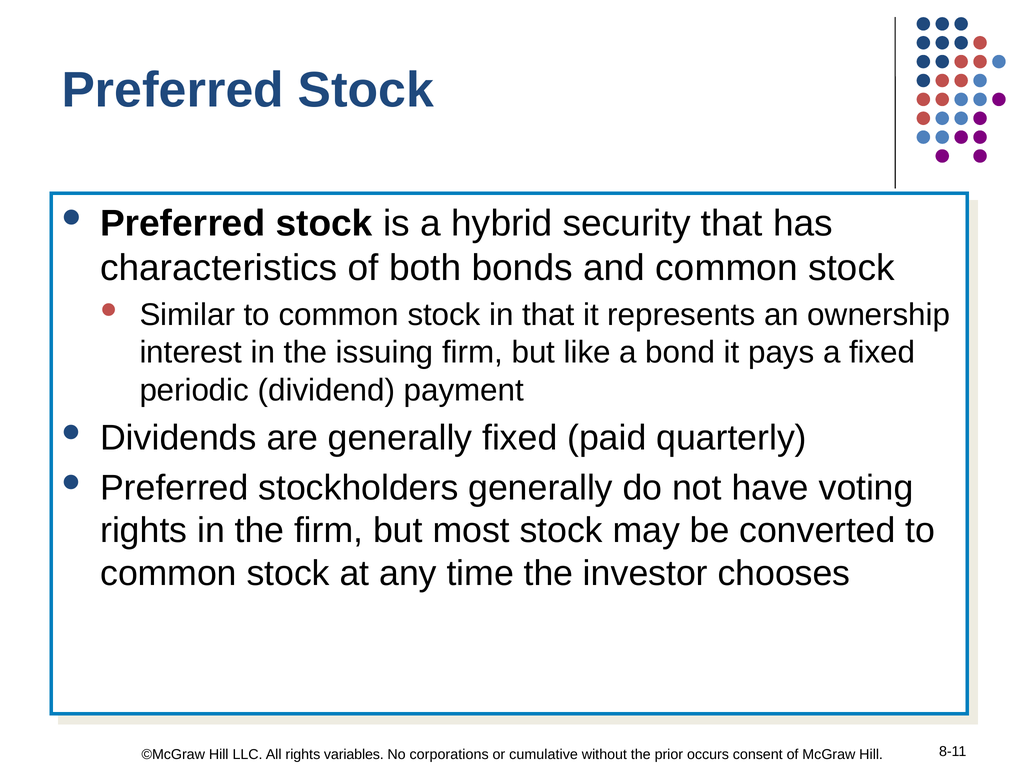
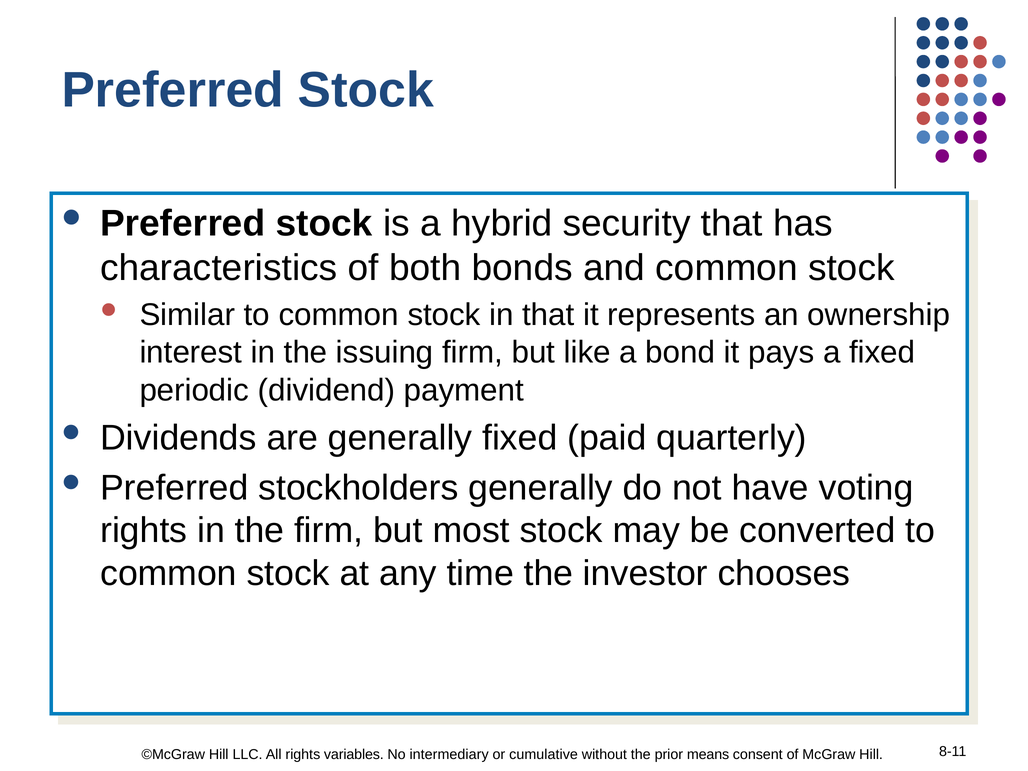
corporations: corporations -> intermediary
occurs: occurs -> means
